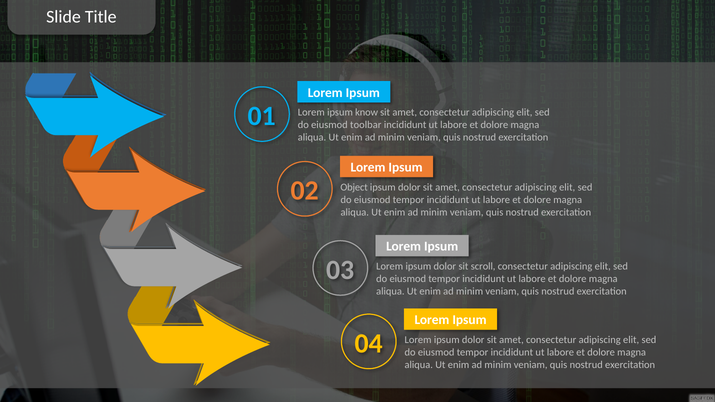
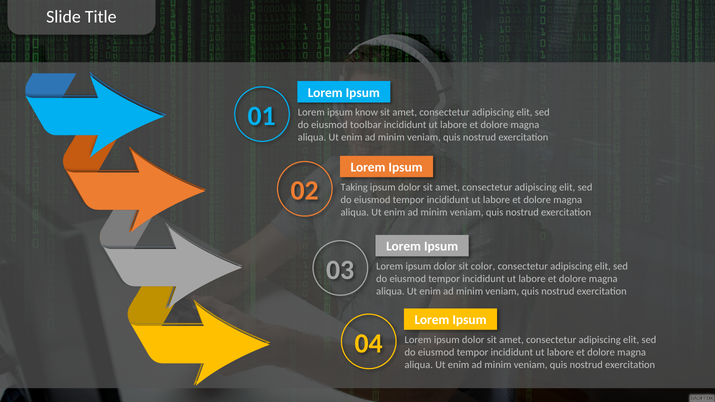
Object: Object -> Taking
scroll: scroll -> color
